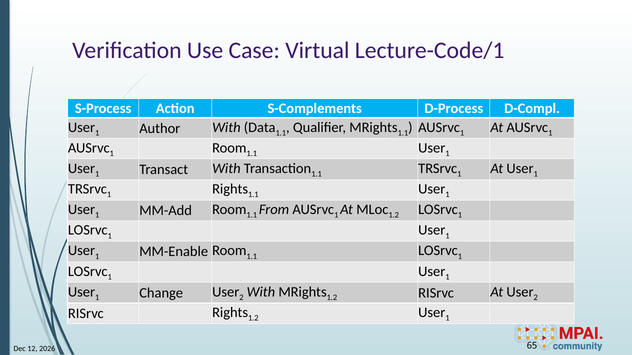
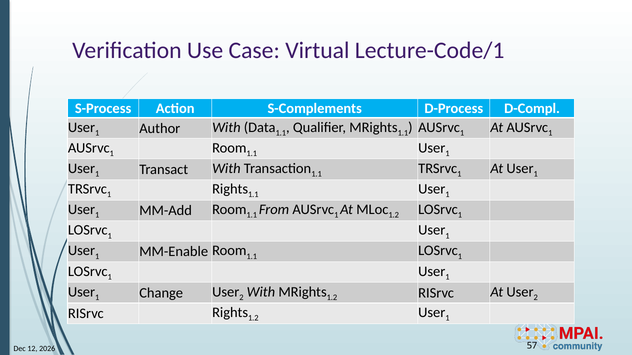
65: 65 -> 57
